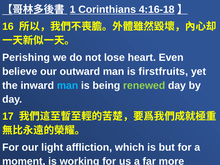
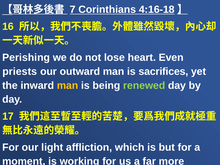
1: 1 -> 7
believe: believe -> priests
firstfruits: firstfruits -> sacrifices
man at (68, 85) colour: light blue -> yellow
